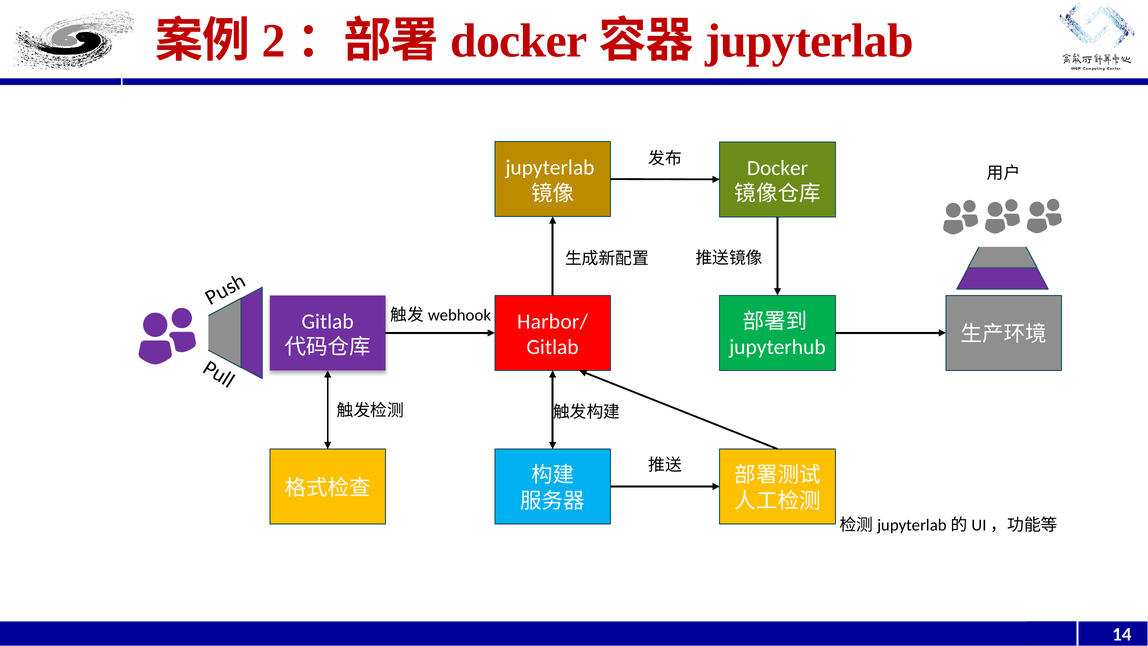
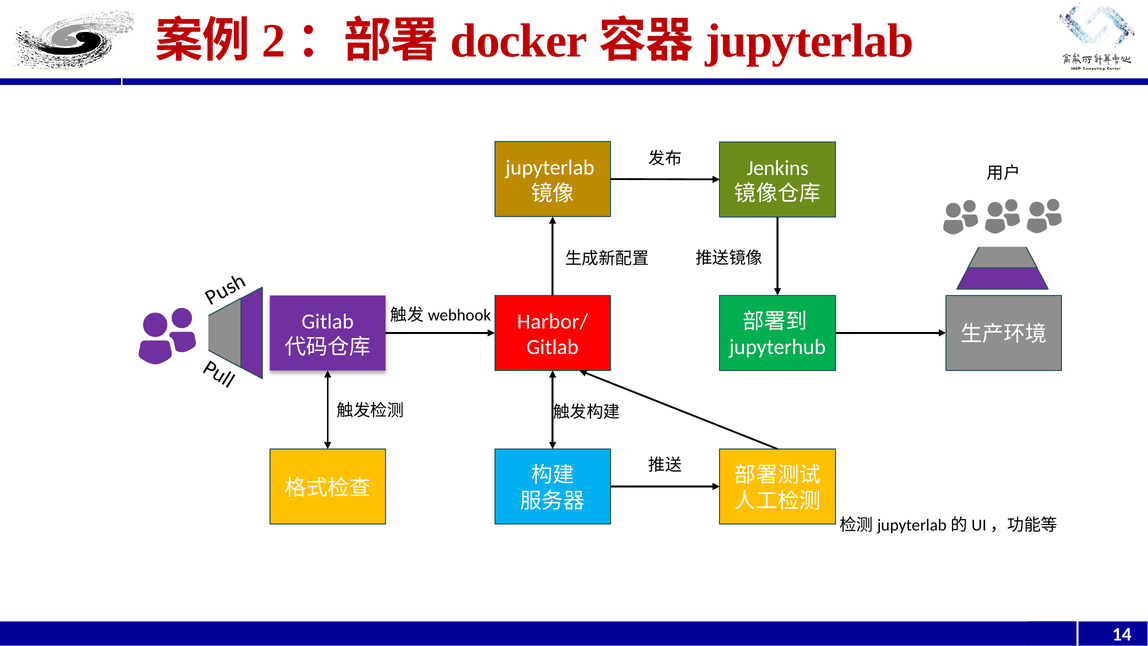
Docker at (778, 168): Docker -> Jenkins
